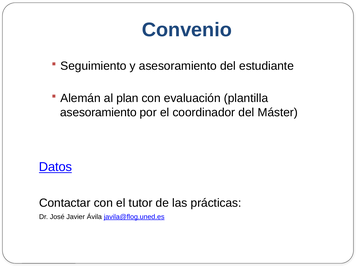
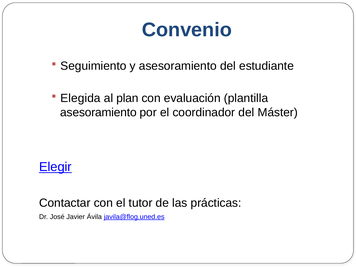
Alemán: Alemán -> Elegida
Datos: Datos -> Elegir
